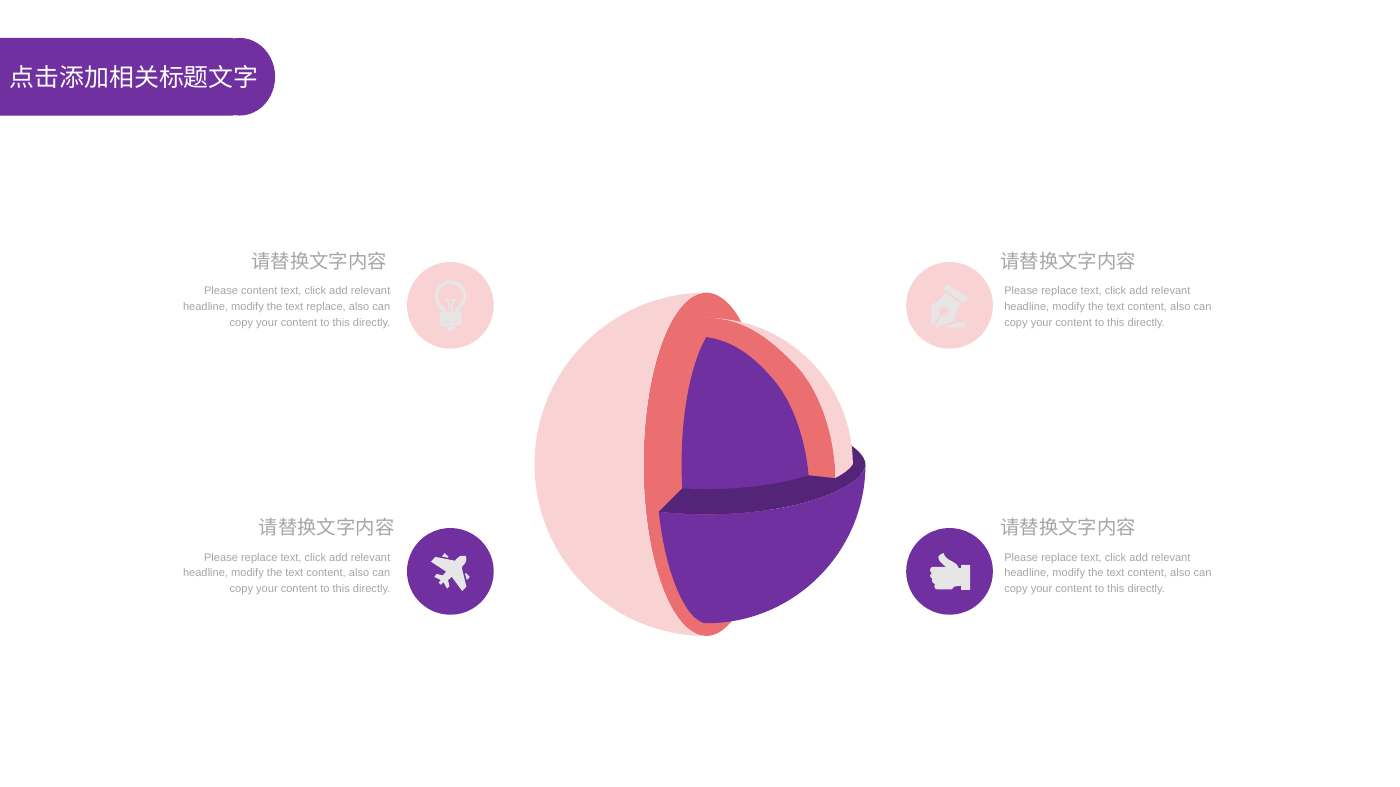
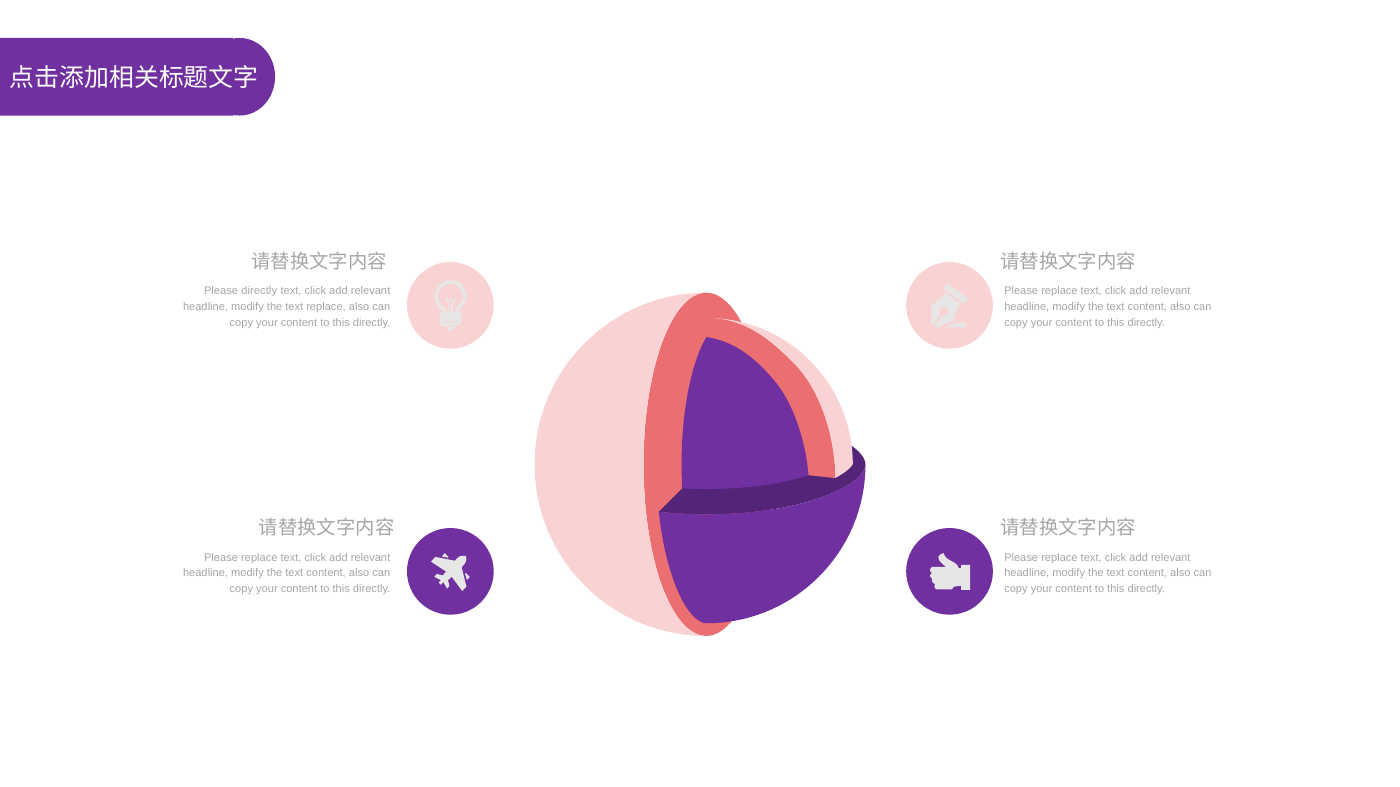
Please content: content -> directly
